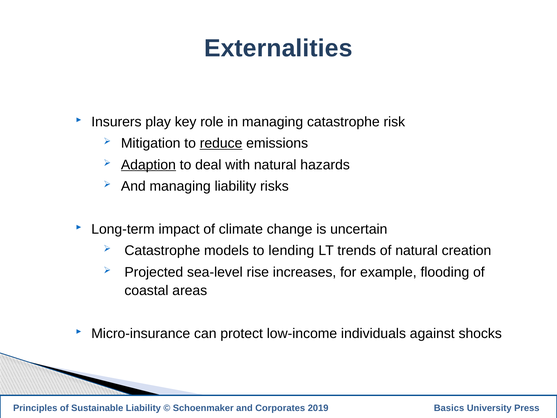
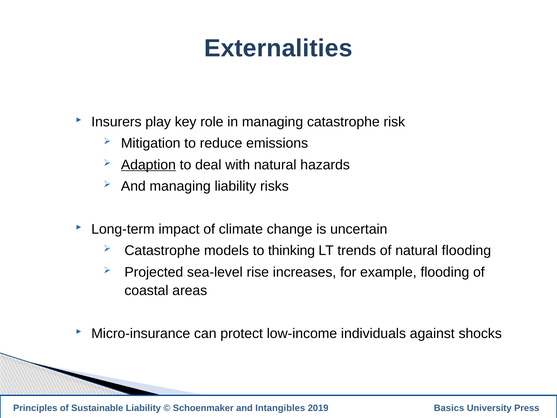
reduce underline: present -> none
lending: lending -> thinking
natural creation: creation -> flooding
Corporates: Corporates -> Intangibles
